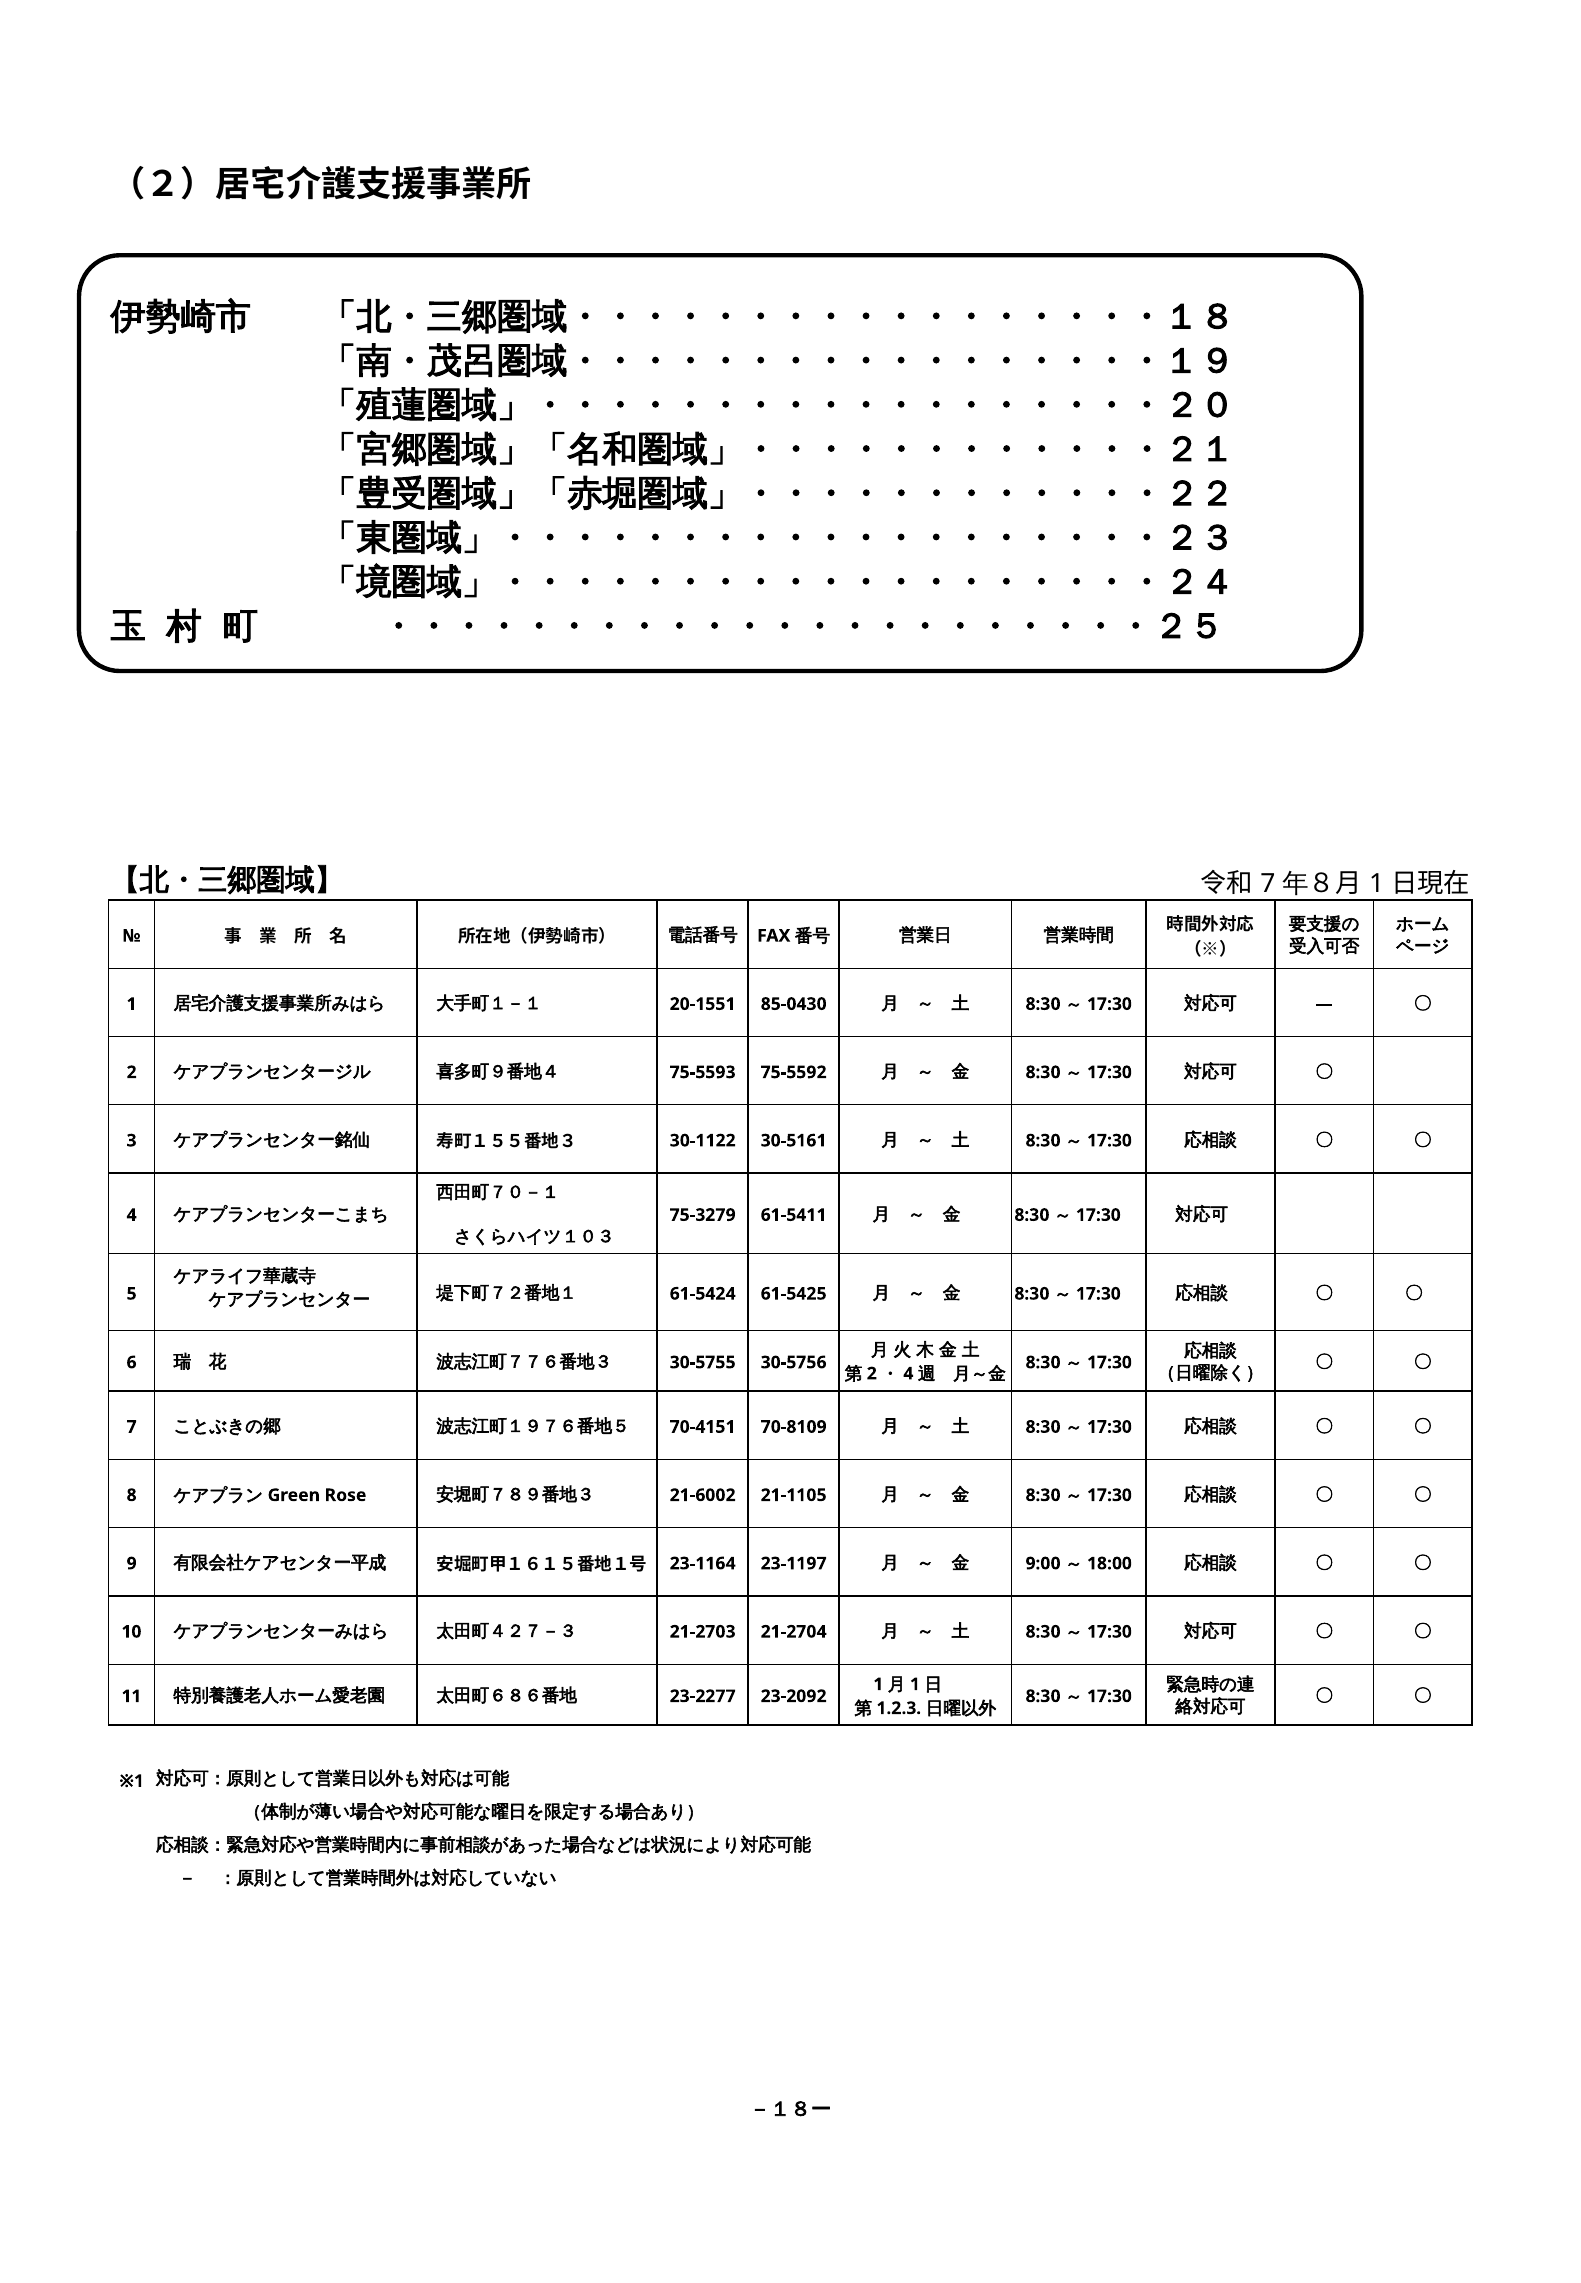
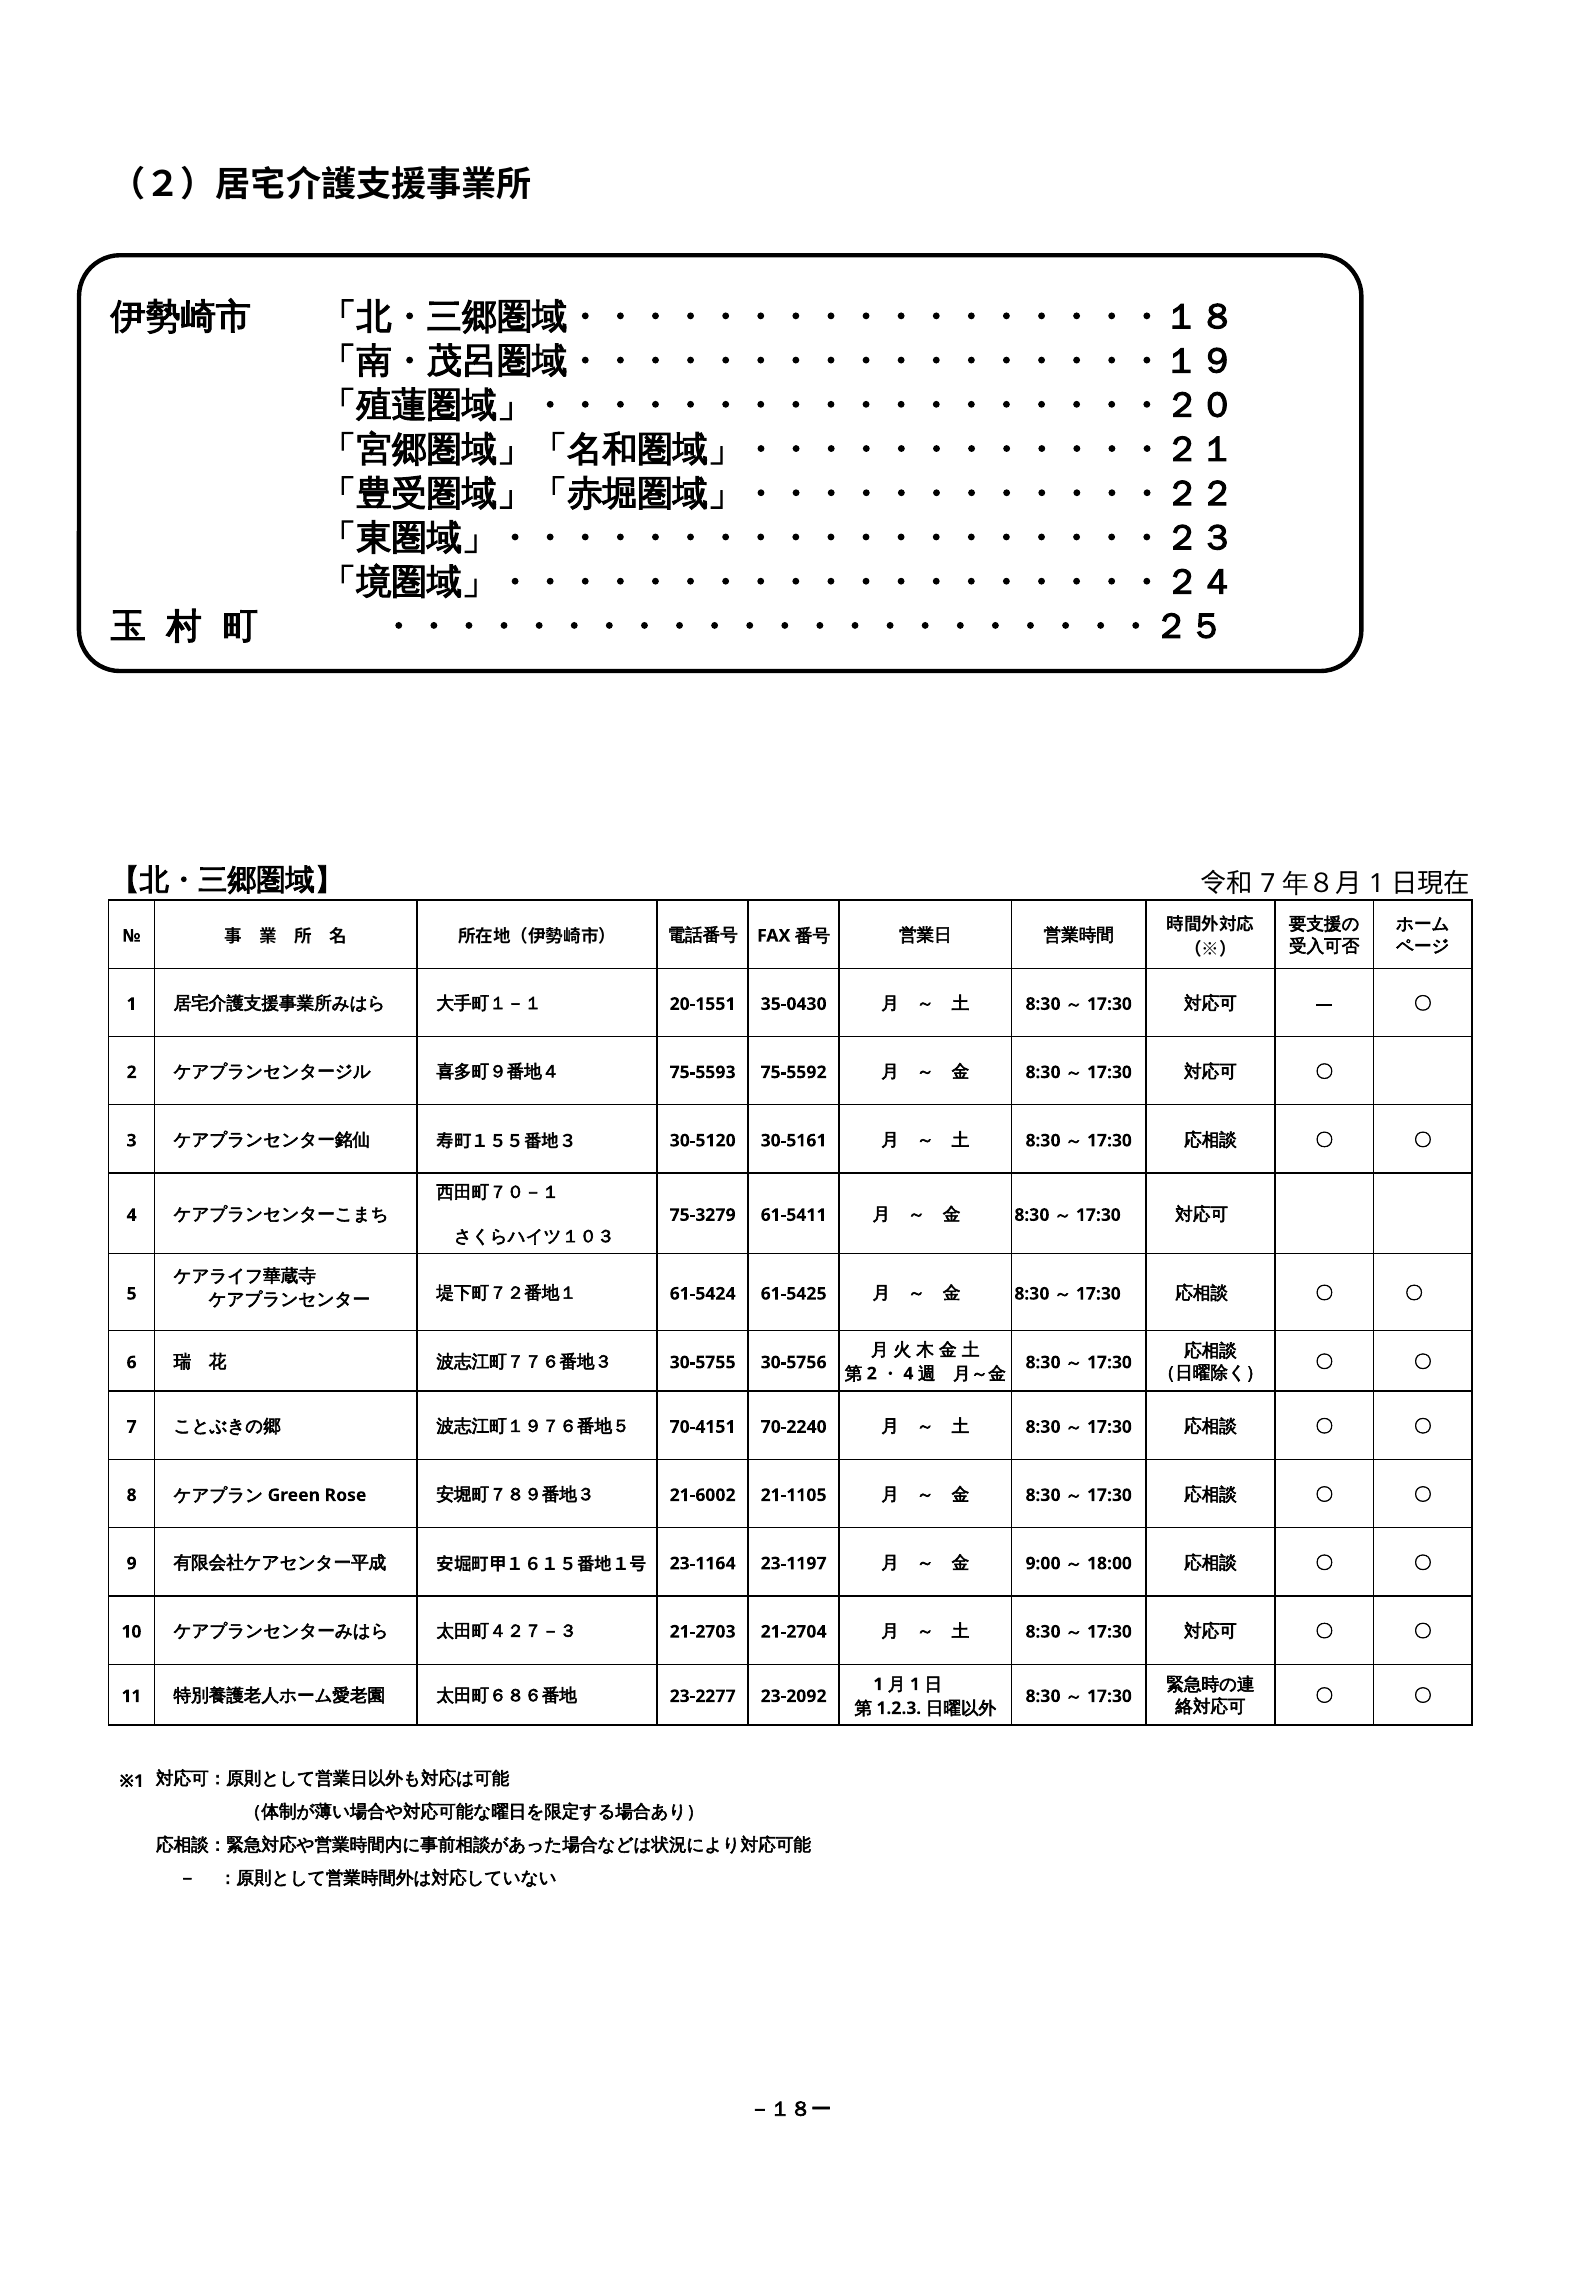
85-0430: 85-0430 -> 35-0430
30-1122: 30-1122 -> 30-5120
70-8109: 70-8109 -> 70-2240
